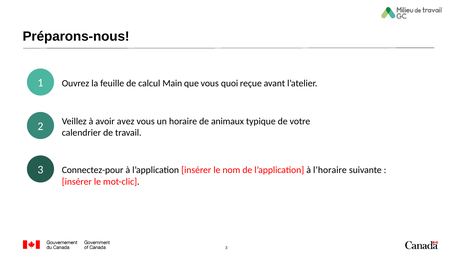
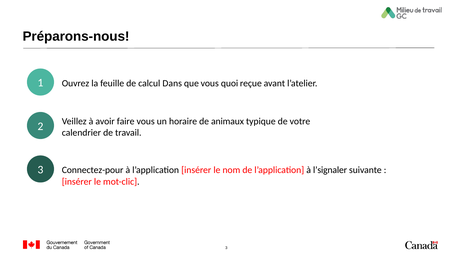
Main: Main -> Dans
avez: avez -> faire
l’horaire: l’horaire -> l’signaler
